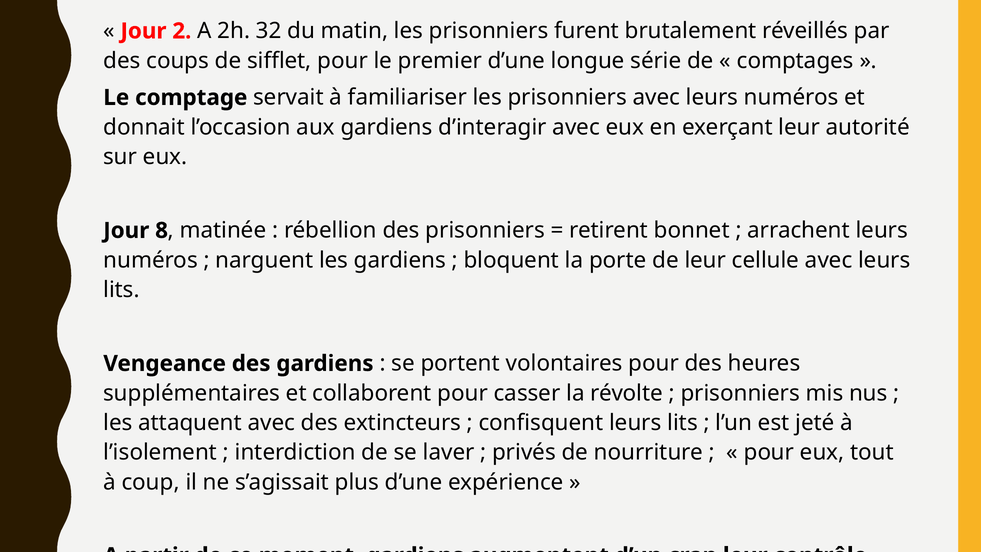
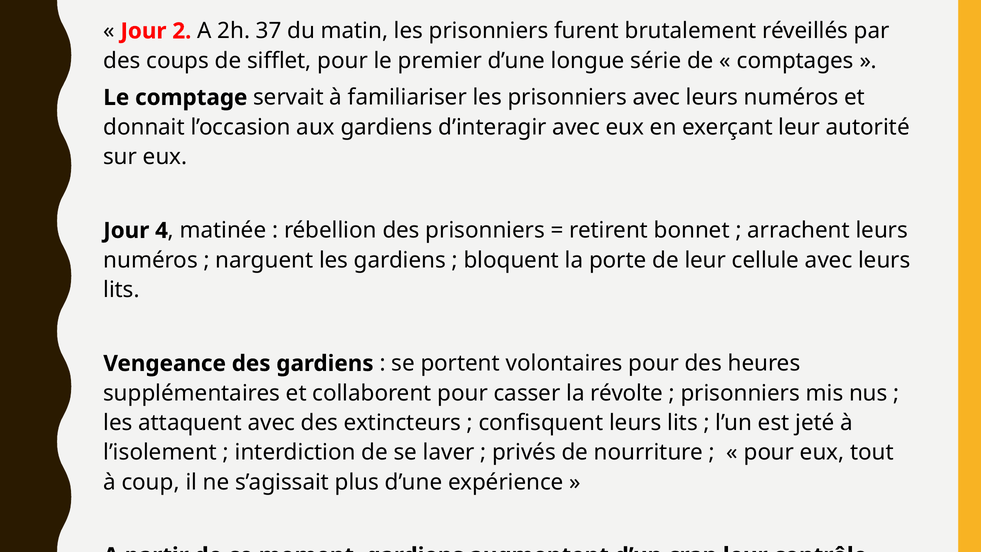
32: 32 -> 37
8: 8 -> 4
